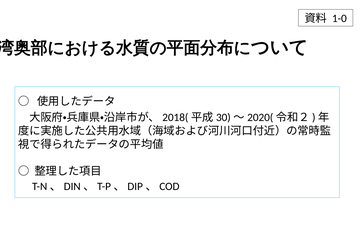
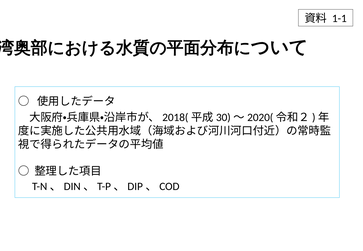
1-0: 1-0 -> 1-1
